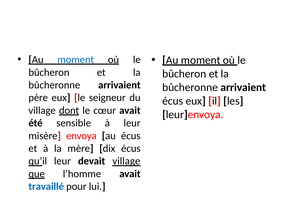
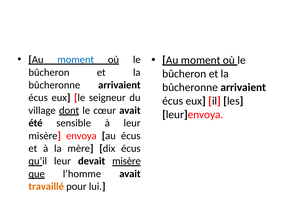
père at (38, 98): père -> écus
devait village: village -> misère
travaillé colour: blue -> orange
